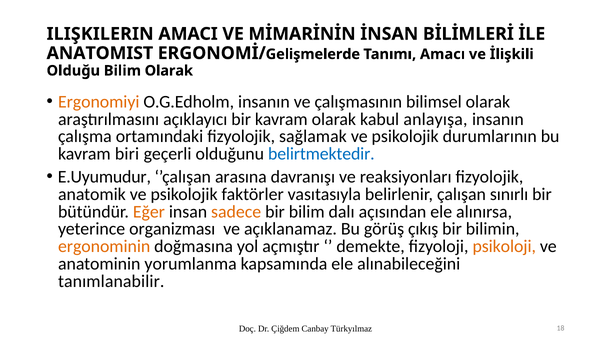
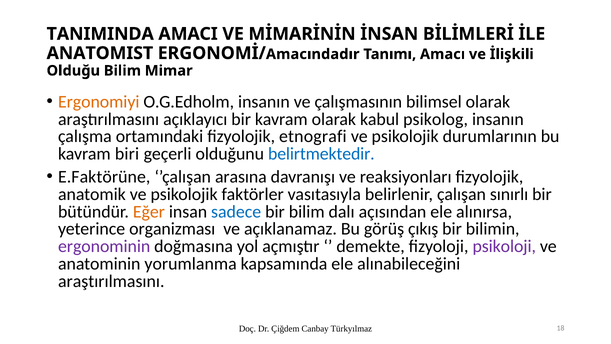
ILIŞKILERIN: ILIŞKILERIN -> TANIMINDA
Gelişmelerde: Gelişmelerde -> Amacındadır
Bilim Olarak: Olarak -> Mimar
anlayışa: anlayışa -> psikolog
sağlamak: sağlamak -> etnografi
E.Uyumudur: E.Uyumudur -> E.Faktörüne
sadece colour: orange -> blue
ergonominin colour: orange -> purple
psikoloji colour: orange -> purple
tanımlanabilir at (111, 281): tanımlanabilir -> araştırılmasını
